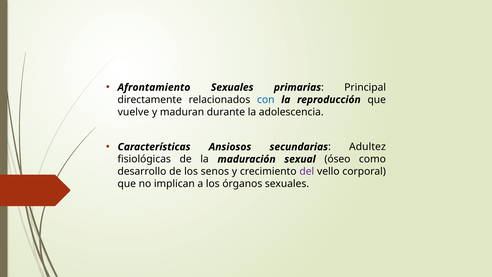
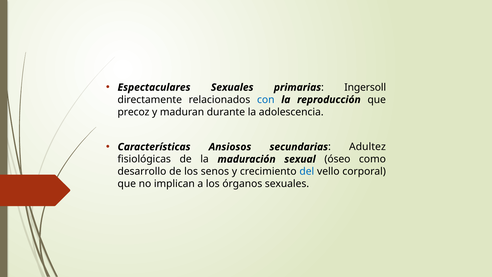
Afrontamiento: Afrontamiento -> Espectaculares
Principal: Principal -> Ingersoll
vuelve: vuelve -> precoz
del colour: purple -> blue
